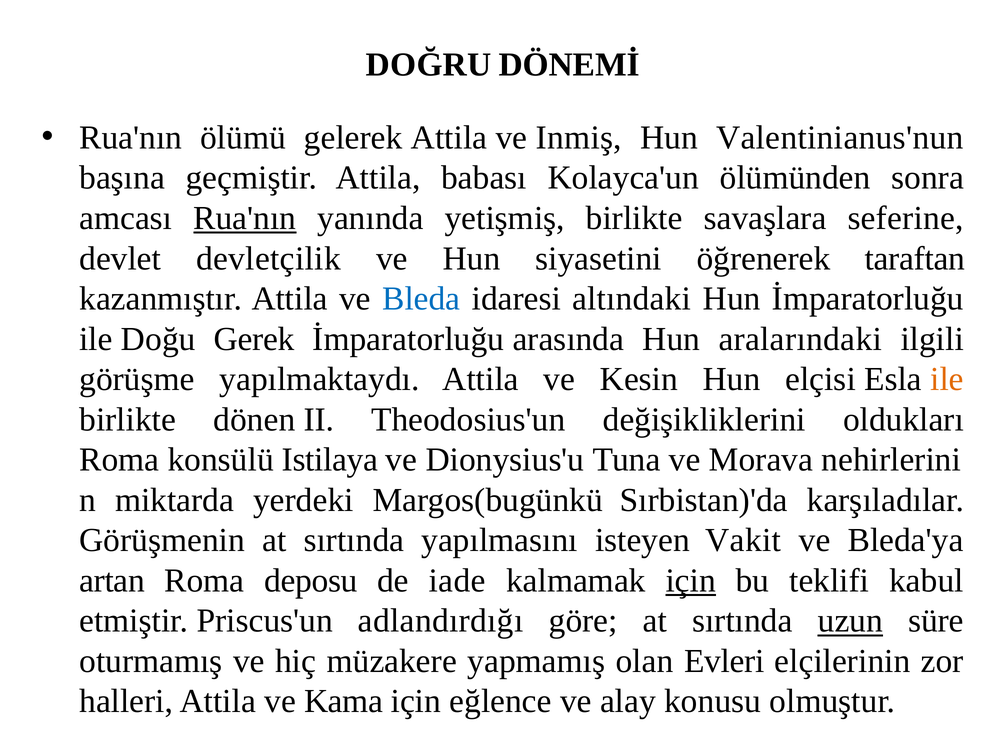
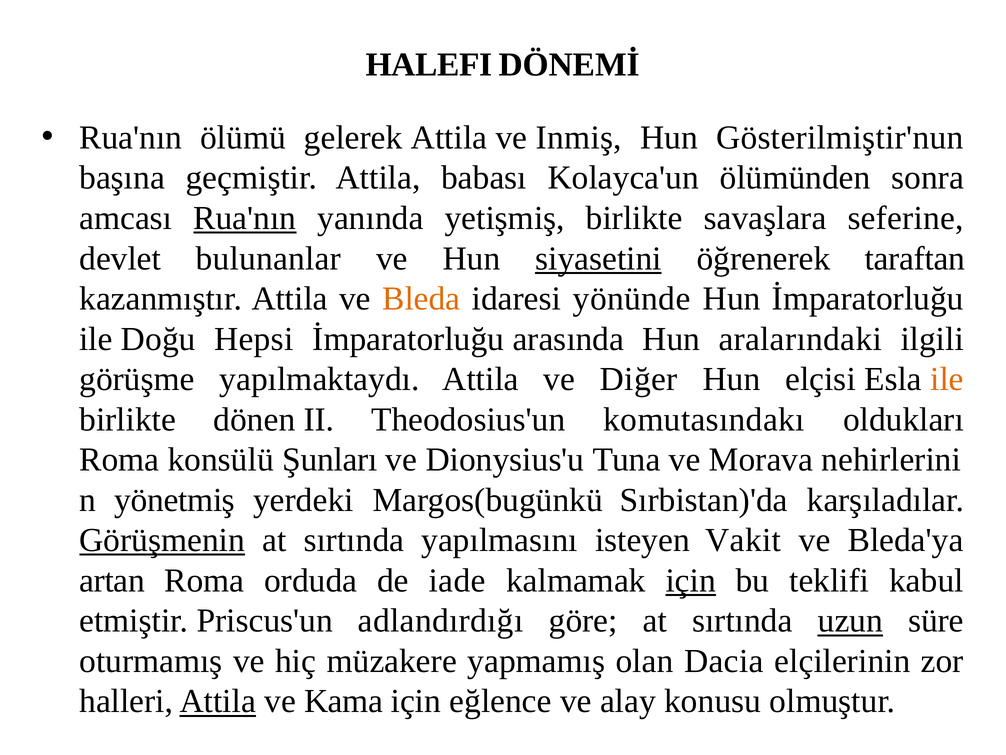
DOĞRU: DOĞRU -> HALEFI
Valentinianus'nun: Valentinianus'nun -> Gösterilmiştir'nun
devletçilik: devletçilik -> bulunanlar
siyasetini underline: none -> present
Bleda colour: blue -> orange
altındaki: altındaki -> yönünde
Gerek: Gerek -> Hepsi
Kesin: Kesin -> Diğer
değişikliklerini: değişikliklerini -> komutasındakı
Istilaya: Istilaya -> Şunları
miktarda: miktarda -> yönetmiş
Görüşmenin underline: none -> present
deposu: deposu -> orduda
Evleri: Evleri -> Dacia
Attila at (218, 701) underline: none -> present
